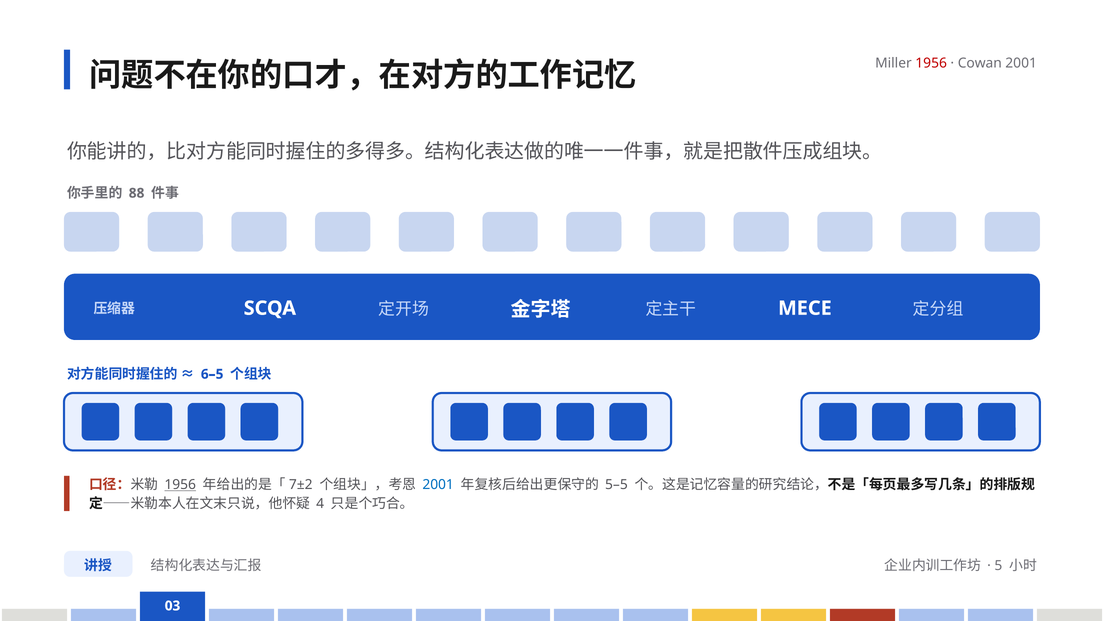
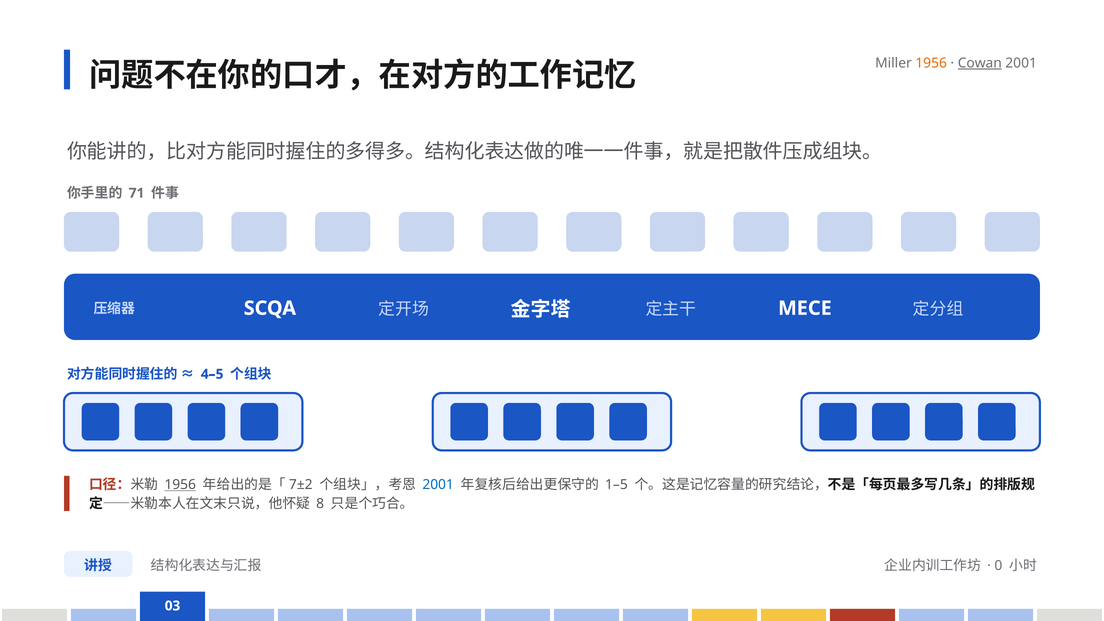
1956 at (931, 63) colour: red -> orange
Cowan underline: none -> present
88: 88 -> 71
6–5: 6–5 -> 4–5
5–5: 5–5 -> 1–5
4: 4 -> 8
5: 5 -> 0
